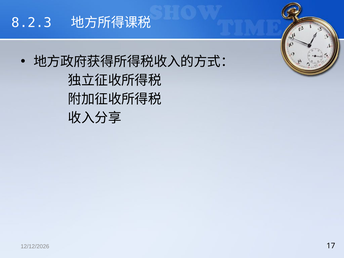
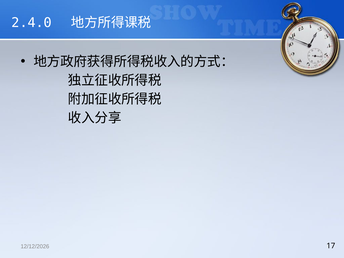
8.2.3: 8.2.3 -> 2.4.0
